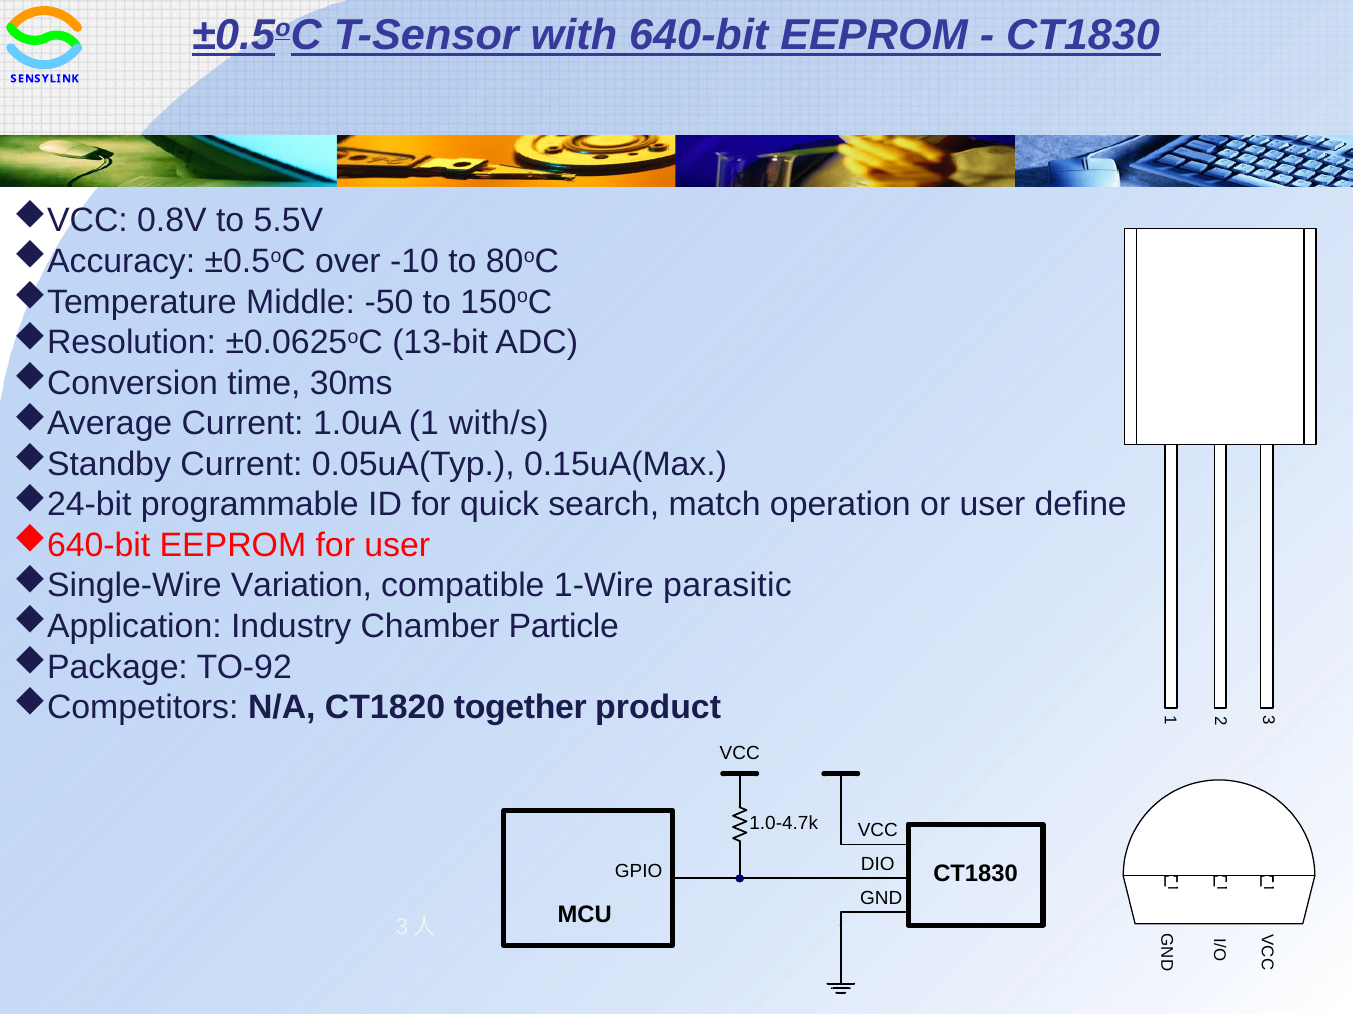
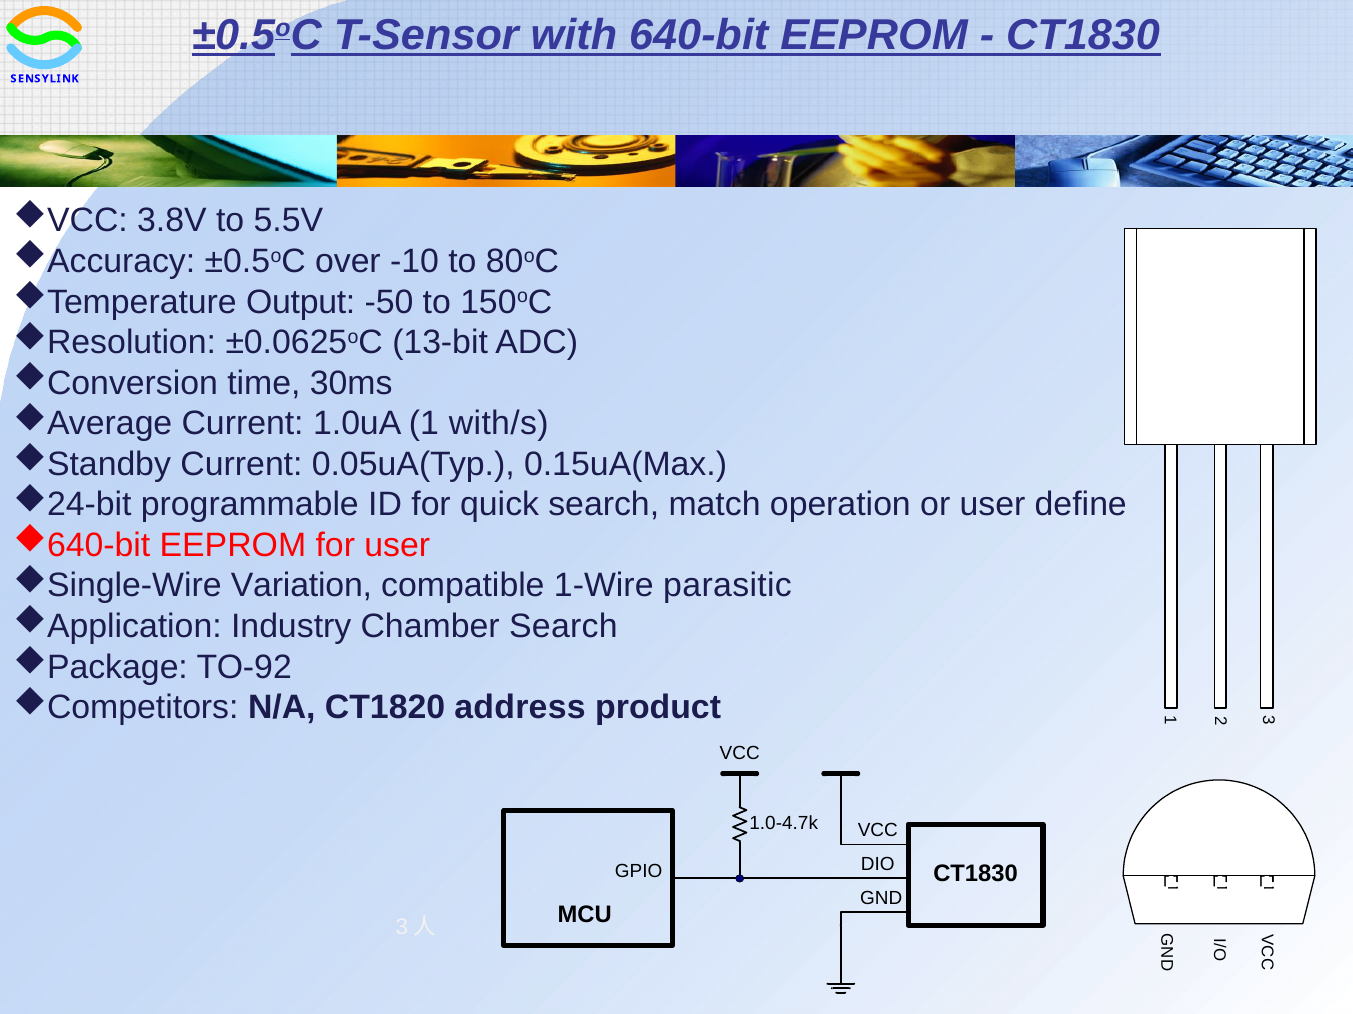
0.8V: 0.8V -> 3.8V
Middle: Middle -> Output
Chamber Particle: Particle -> Search
together: together -> address
